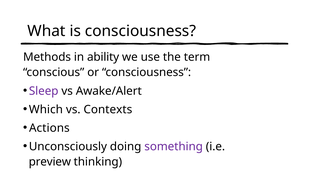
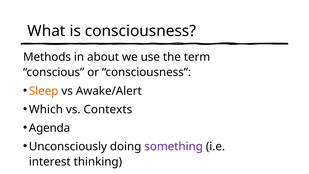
ability: ability -> about
Sleep colour: purple -> orange
Actions: Actions -> Agenda
preview: preview -> interest
